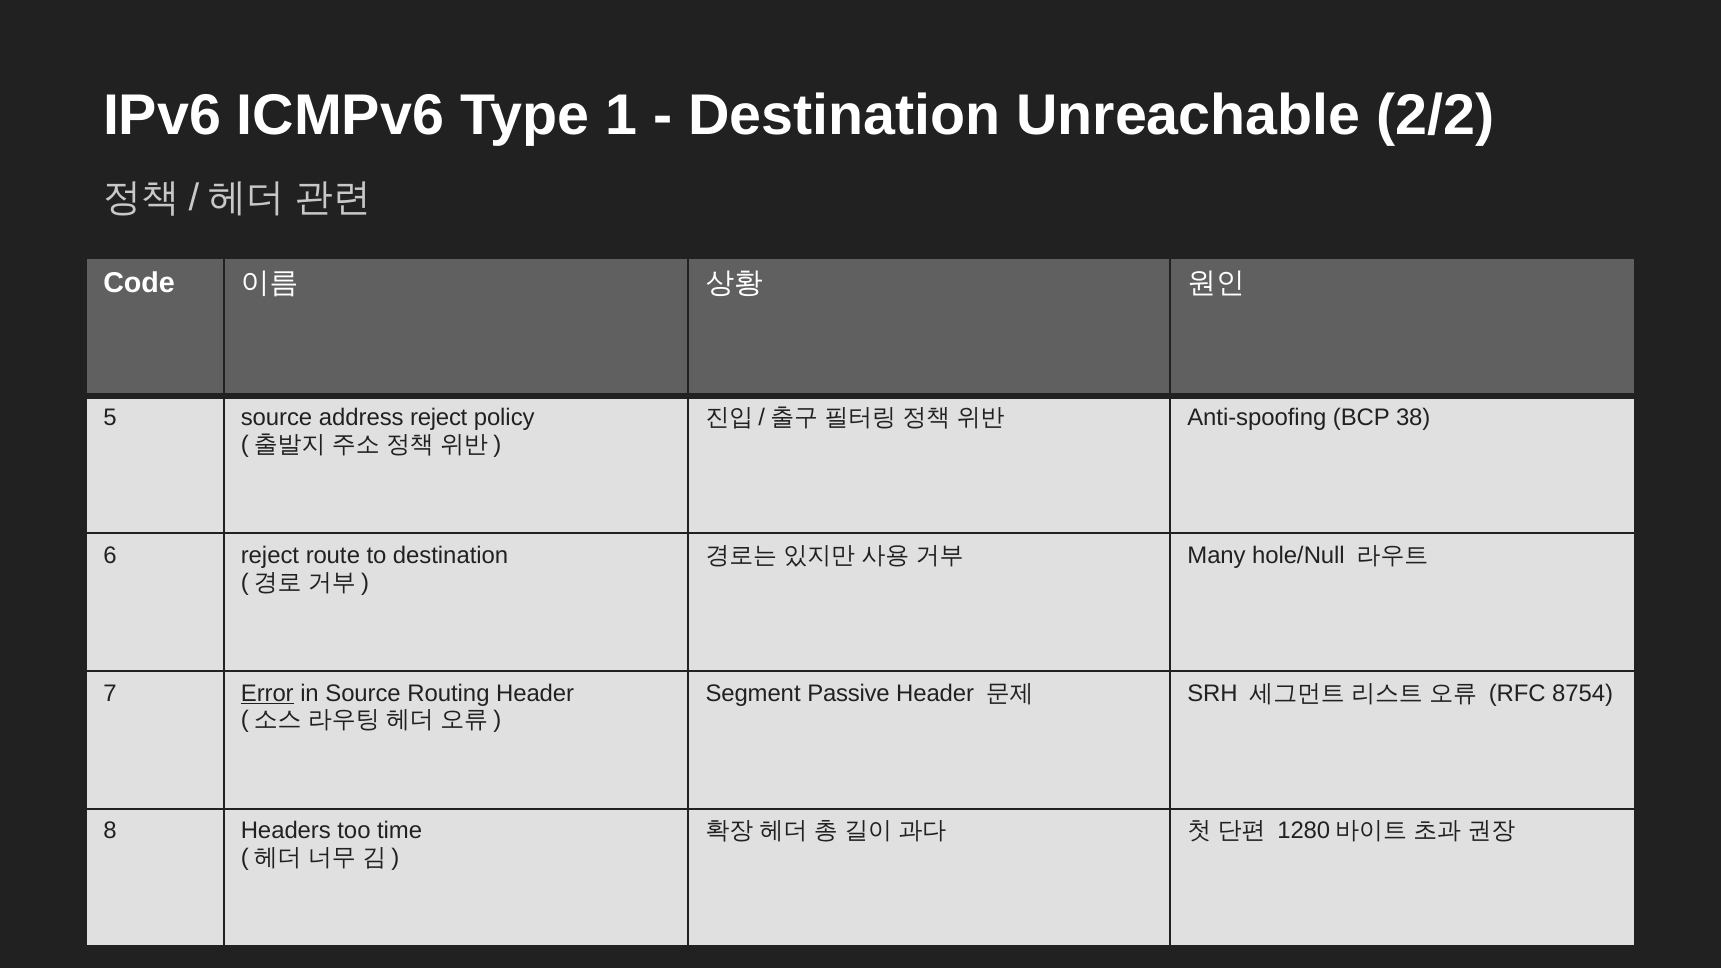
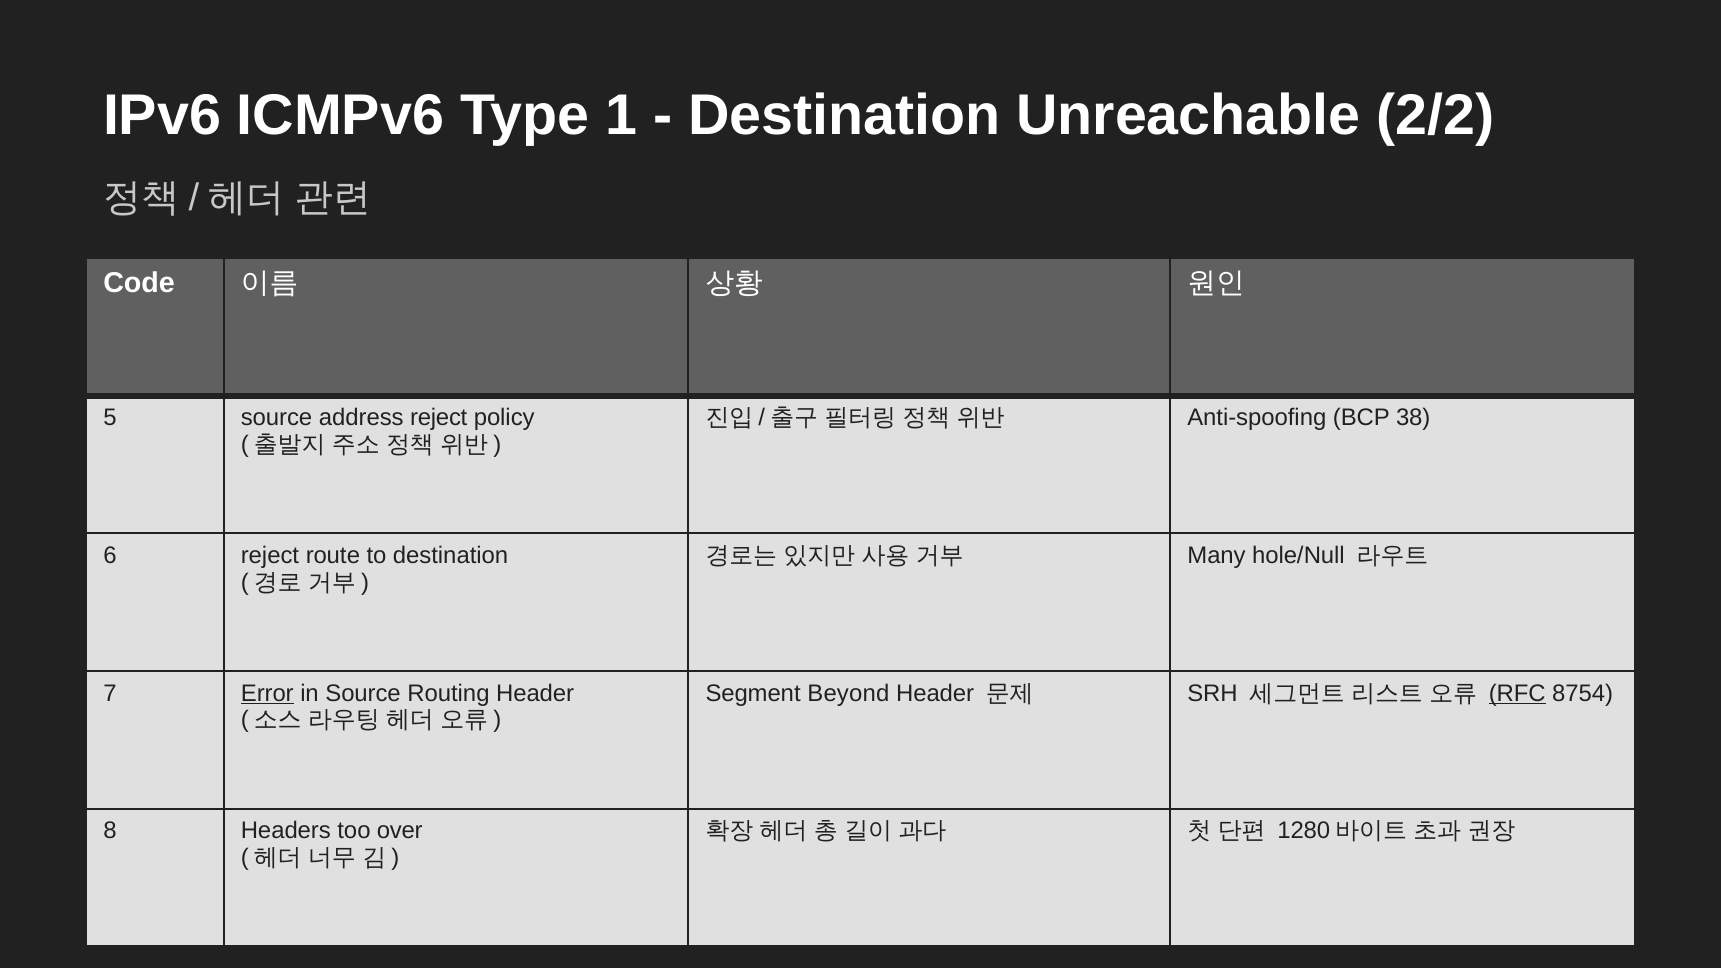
Passive: Passive -> Beyond
RFC underline: none -> present
time: time -> over
